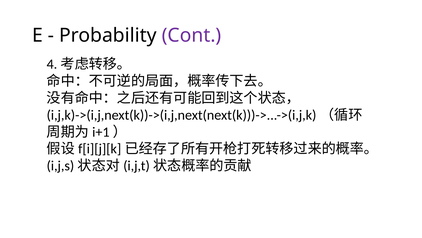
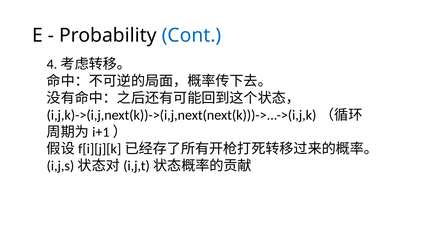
Cont colour: purple -> blue
